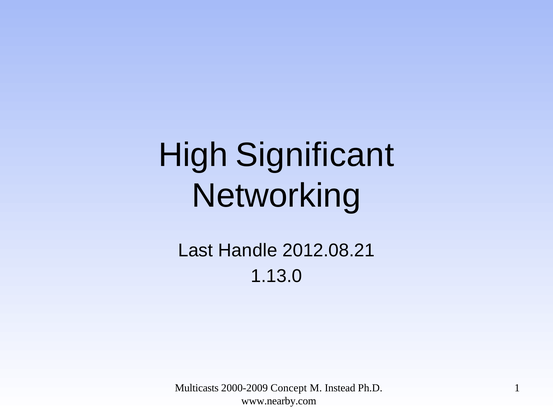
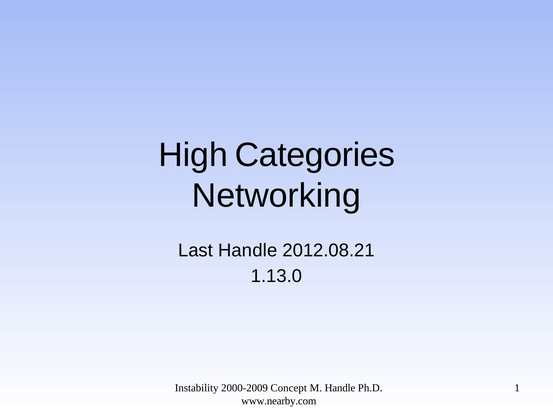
Significant: Significant -> Categories
Multicasts: Multicasts -> Instability
M Instead: Instead -> Handle
